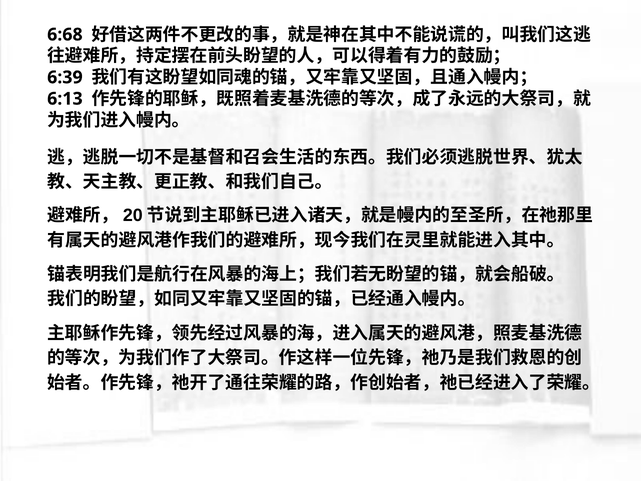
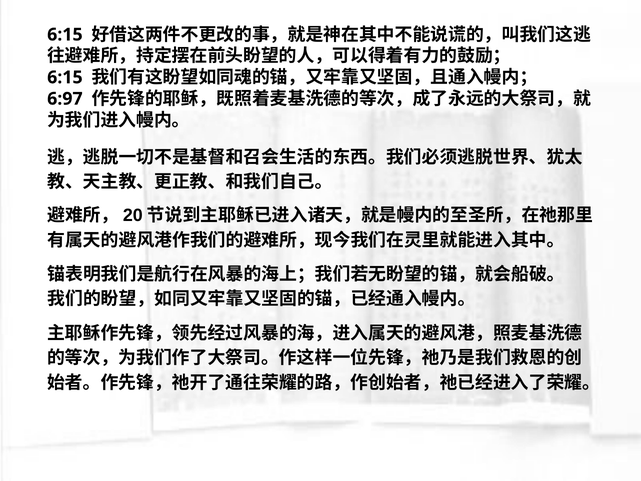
6:68 at (65, 35): 6:68 -> 6:15
6:39 at (65, 77): 6:39 -> 6:15
6:13: 6:13 -> 6:97
